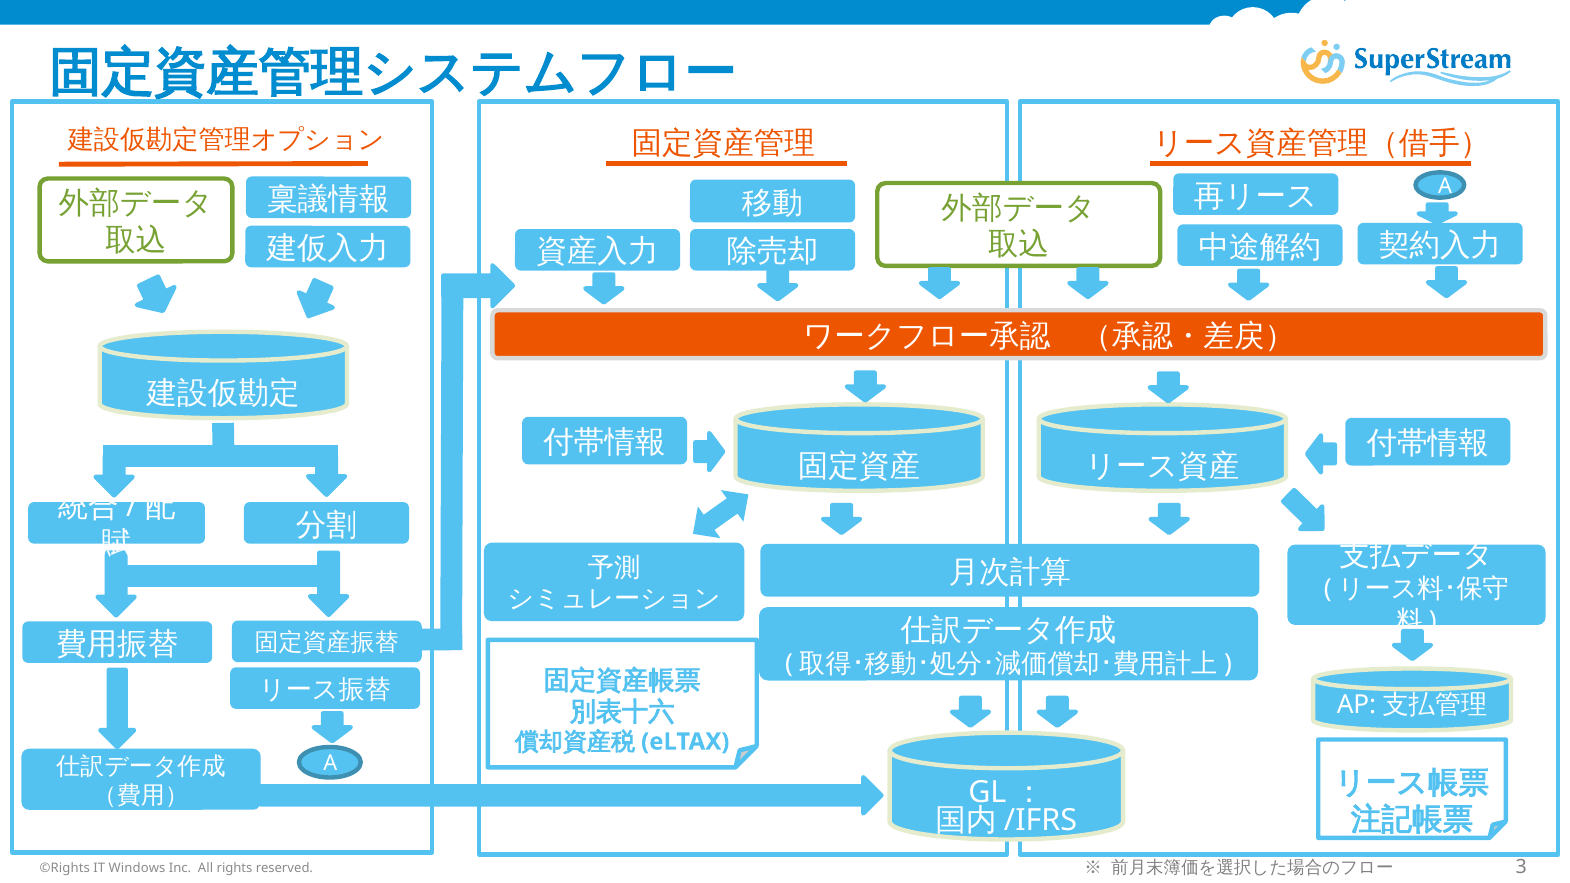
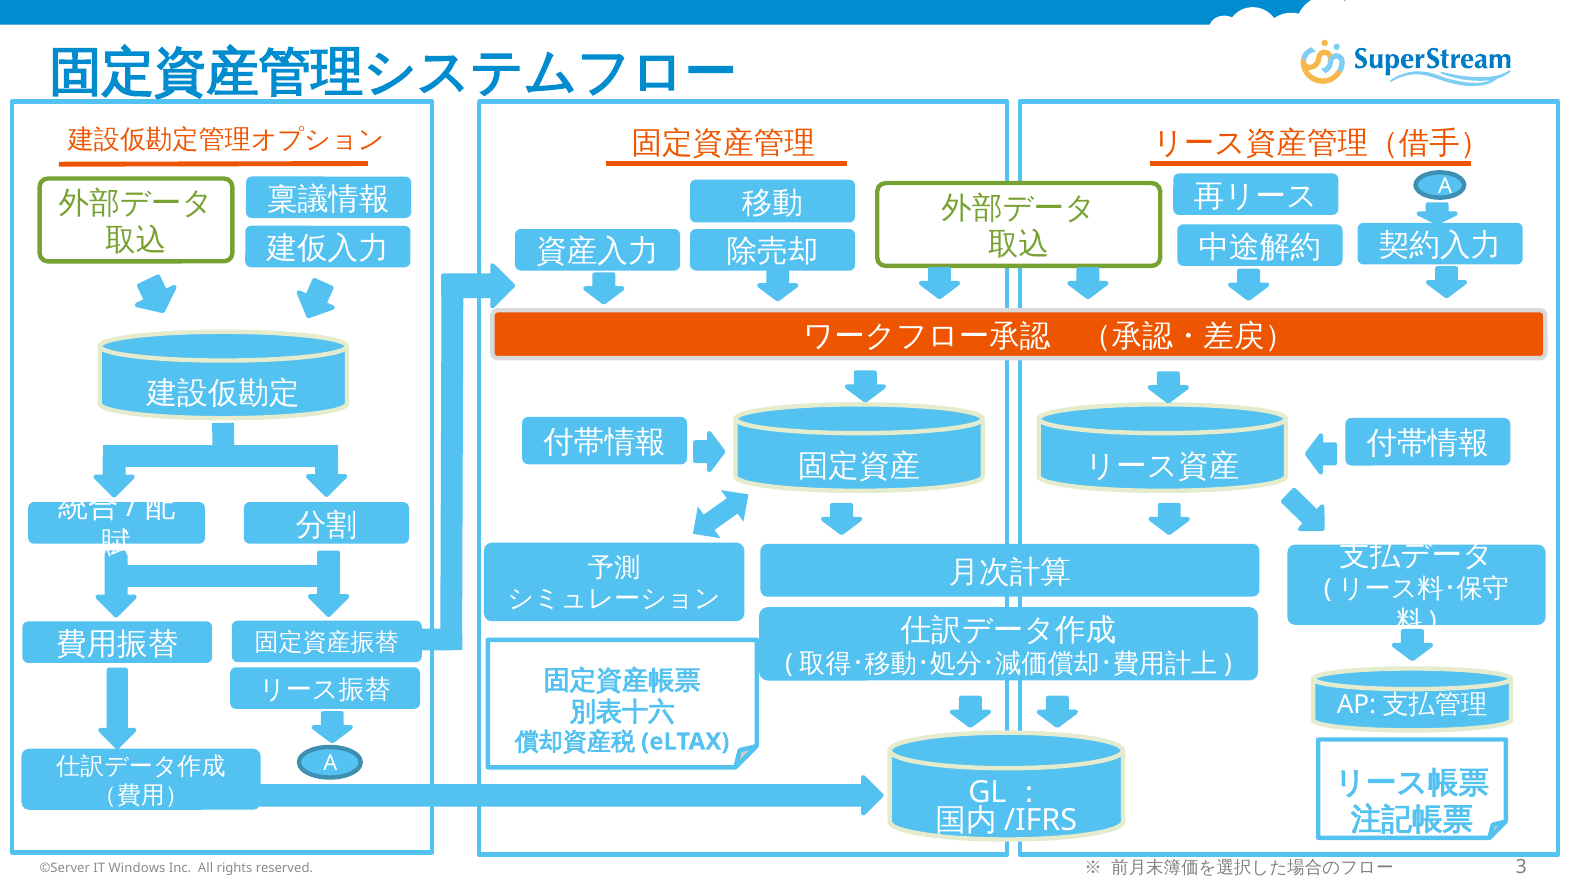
©Rights: ©Rights -> ©Server
